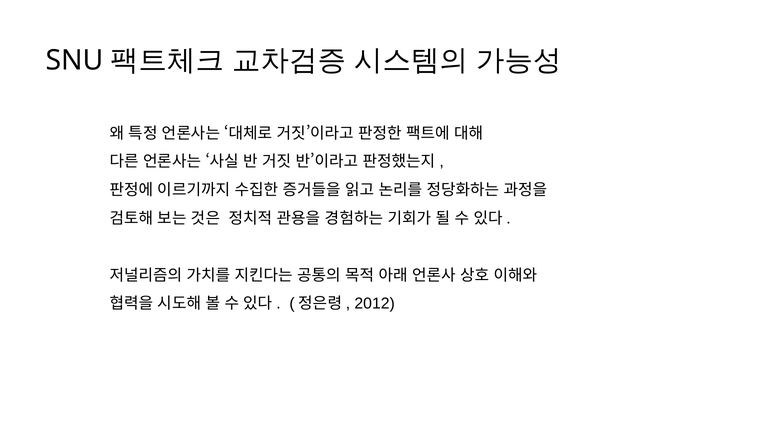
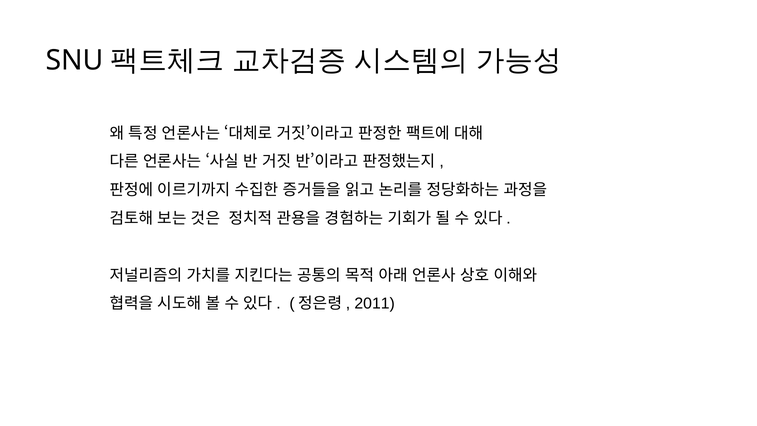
2012: 2012 -> 2011
